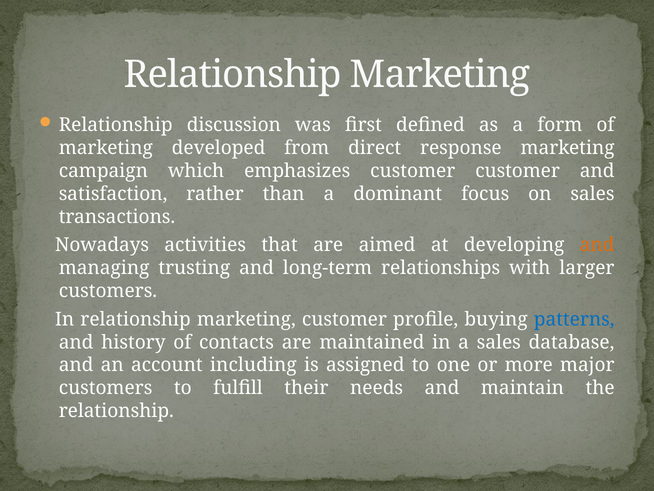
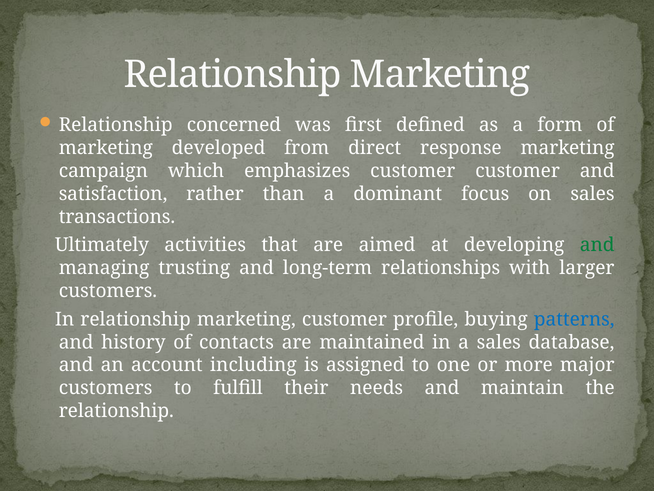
discussion: discussion -> concerned
Nowadays: Nowadays -> Ultimately
and at (597, 245) colour: orange -> green
